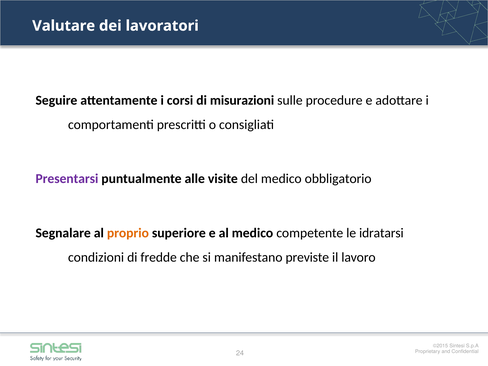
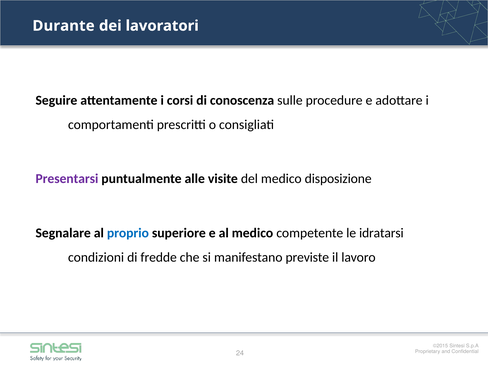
Valutare: Valutare -> Durante
misurazioni: misurazioni -> conoscenza
obbligatorio: obbligatorio -> disposizione
proprio colour: orange -> blue
